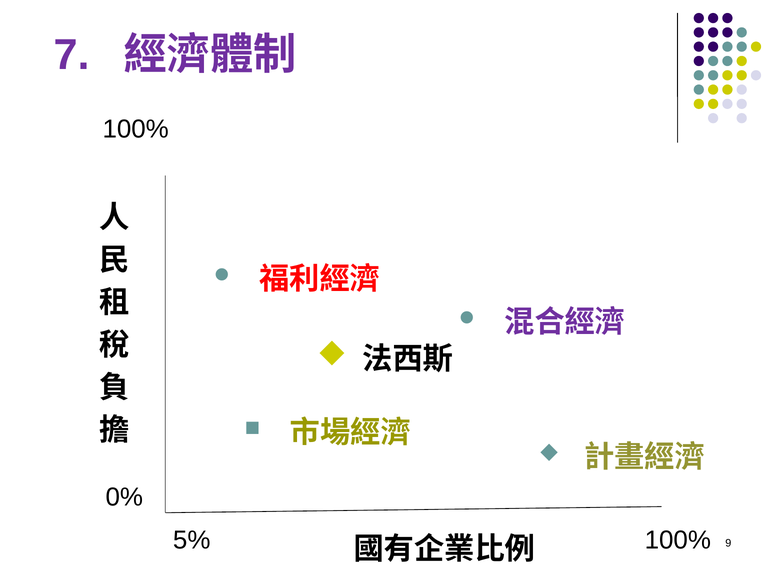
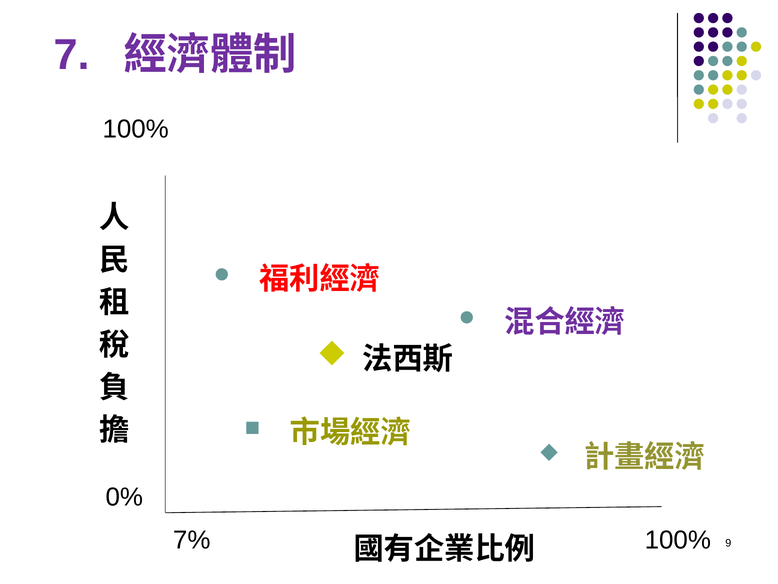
5%: 5% -> 7%
